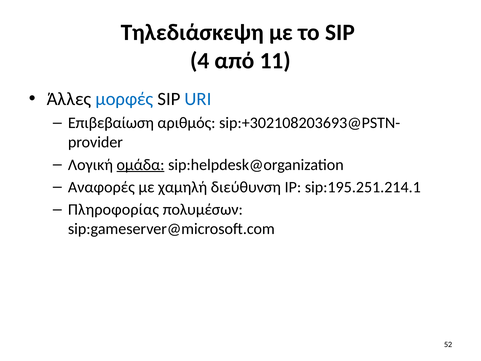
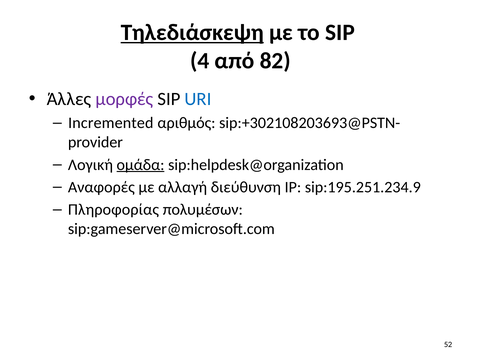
Τηλεδιάσκεψη underline: none -> present
11: 11 -> 82
μορφές colour: blue -> purple
Επιβεβαίωση: Επιβεβαίωση -> Incremented
χαμηλή: χαμηλή -> αλλαγή
sip:195.251.214.1: sip:195.251.214.1 -> sip:195.251.234.9
